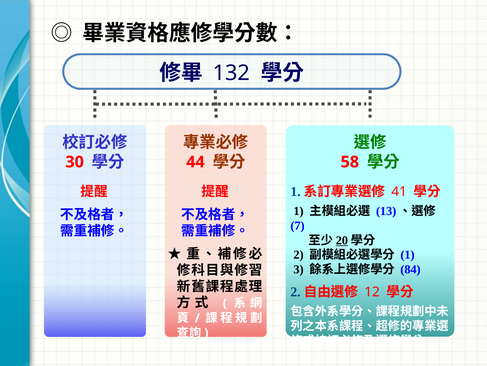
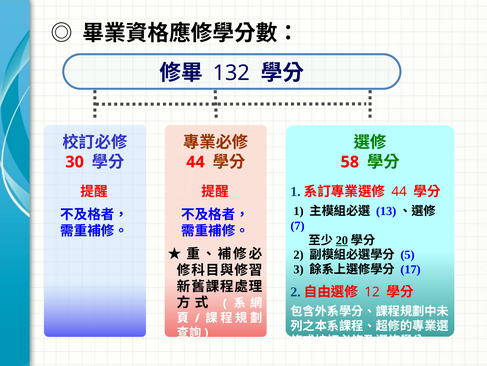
41 at (399, 191): 41 -> 44
1 at (408, 254): 1 -> 5
84: 84 -> 17
